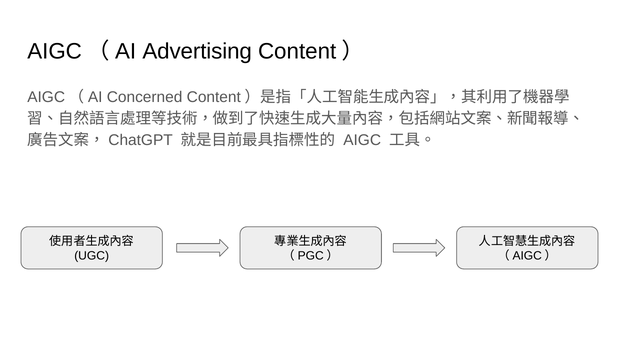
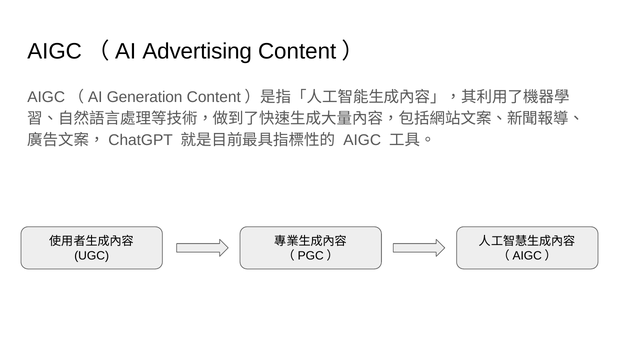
Concerned: Concerned -> Generation
